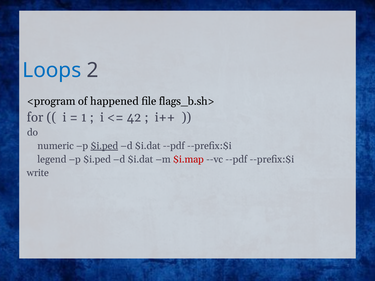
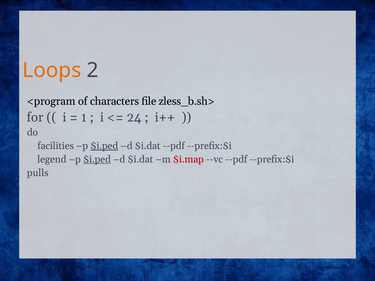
Loops colour: blue -> orange
happened: happened -> characters
flags_b.sh>: flags_b.sh> -> zless_b.sh>
42: 42 -> 24
numeric: numeric -> facilities
$i.ped at (97, 159) underline: none -> present
write: write -> pulls
